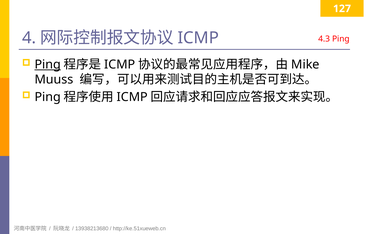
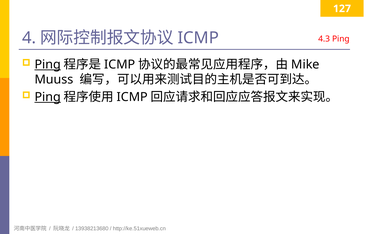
Ping at (48, 97) underline: none -> present
